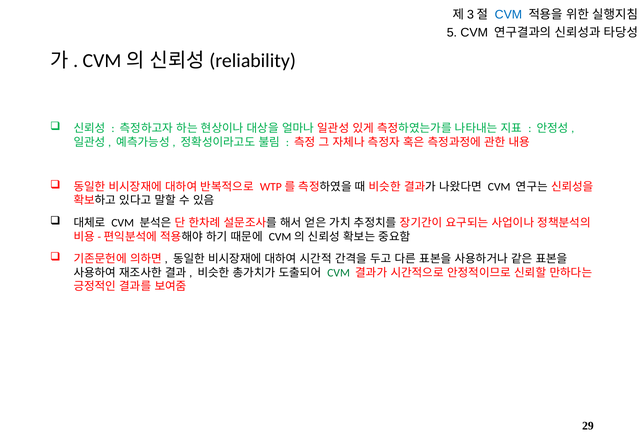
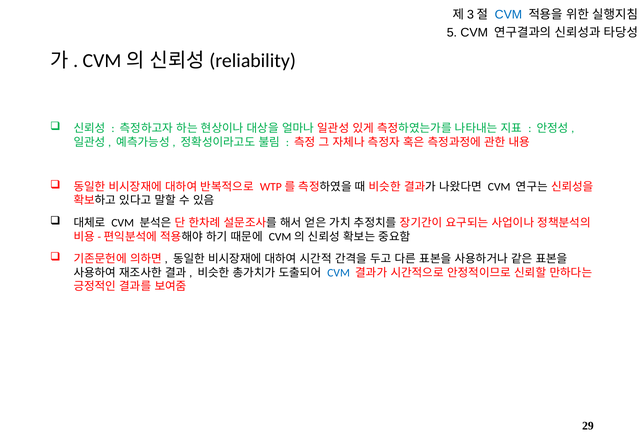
CVM at (339, 273) colour: green -> blue
